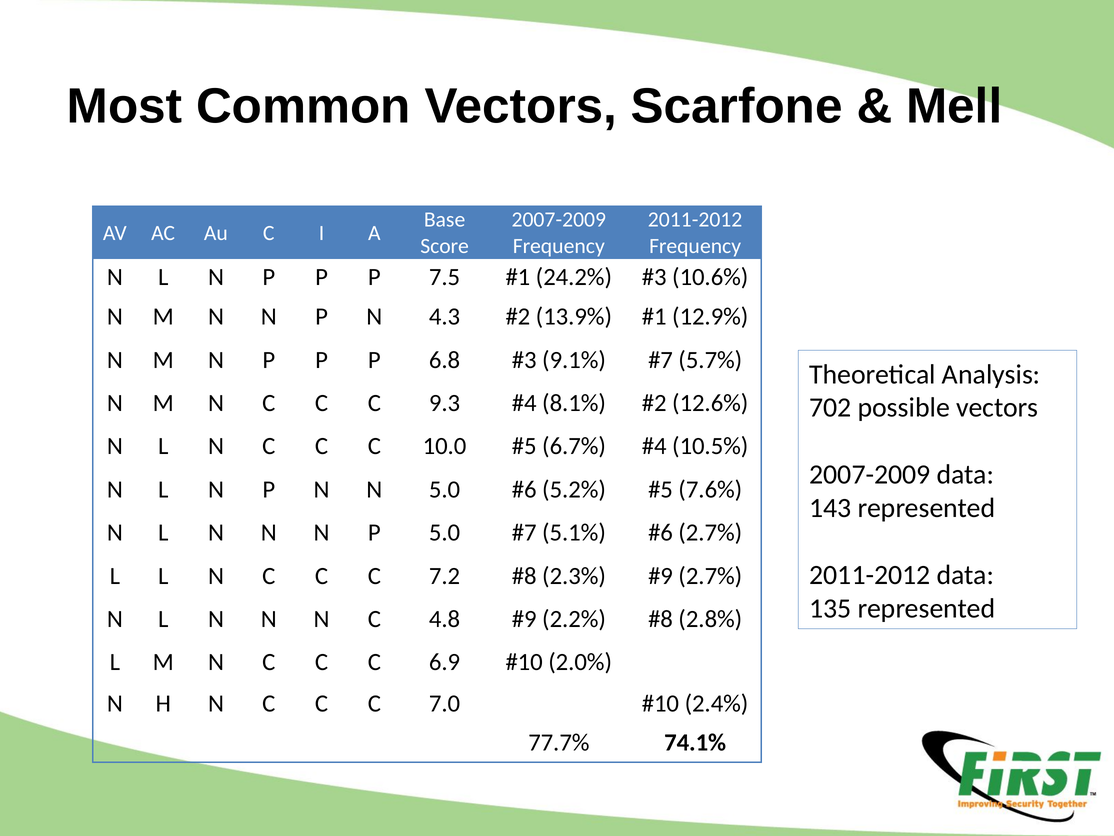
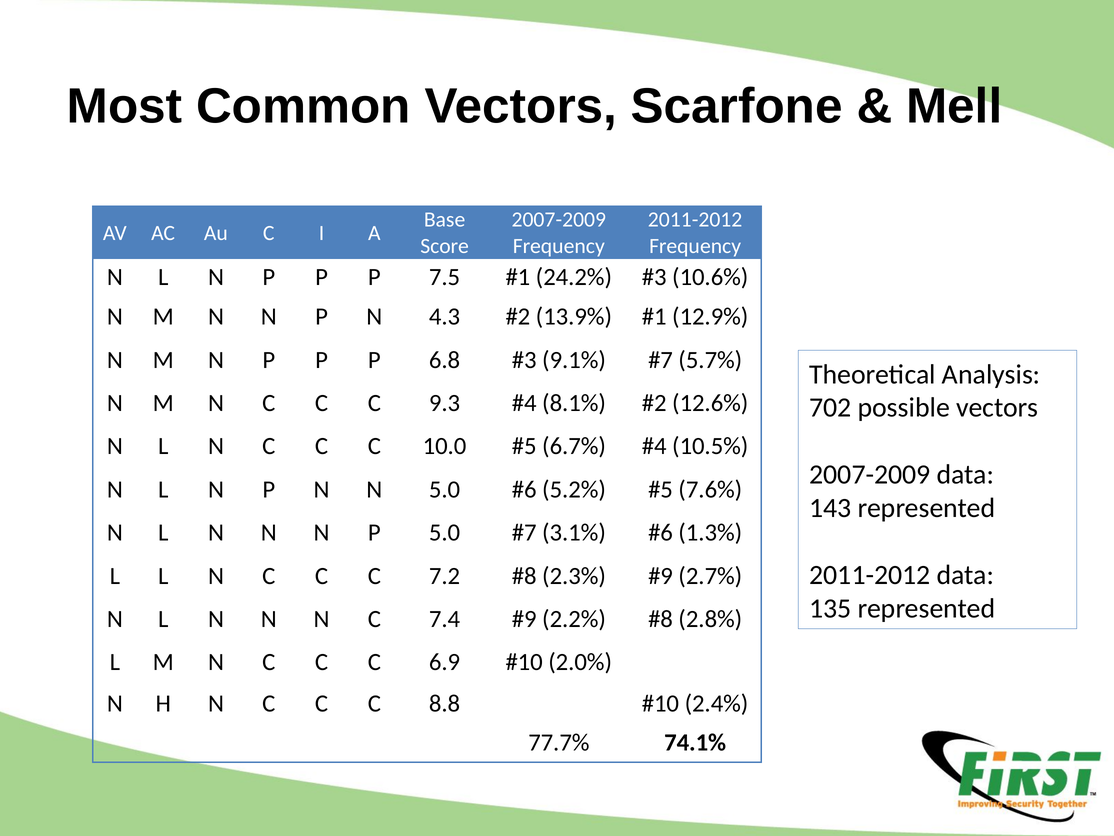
5.1%: 5.1% -> 3.1%
2.7% at (710, 532): 2.7% -> 1.3%
4.8: 4.8 -> 7.4
7.0: 7.0 -> 8.8
